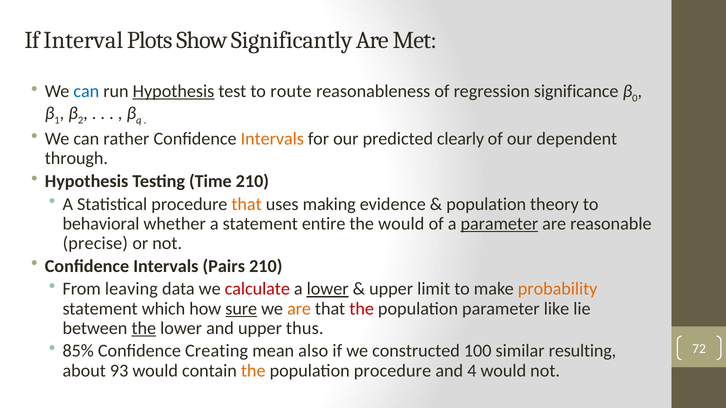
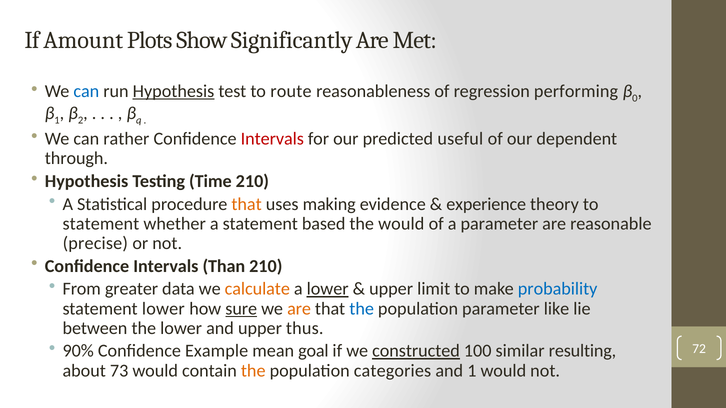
Interval: Interval -> Amount
significance: significance -> performing
Intervals at (272, 139) colour: orange -> red
clearly: clearly -> useful
population at (486, 204): population -> experience
behavioral at (101, 224): behavioral -> statement
entire: entire -> based
parameter at (499, 224) underline: present -> none
Pairs: Pairs -> Than
leaving: leaving -> greater
calculate colour: red -> orange
probability colour: orange -> blue
statement which: which -> lower
the at (362, 309) colour: red -> blue
the at (144, 328) underline: present -> none
85%: 85% -> 90%
Creating: Creating -> Example
also: also -> goal
constructed underline: none -> present
93: 93 -> 73
population procedure: procedure -> categories
and 4: 4 -> 1
